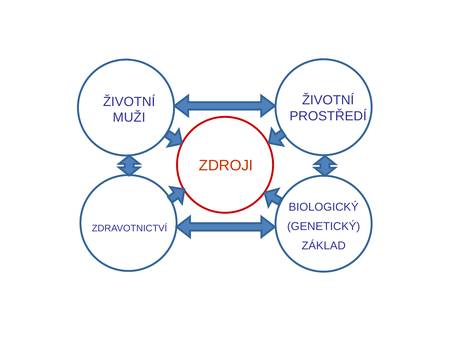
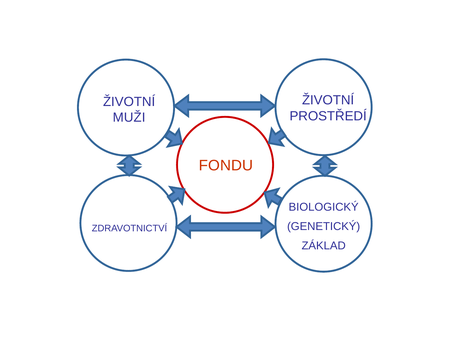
ZDROJI: ZDROJI -> FONDU
